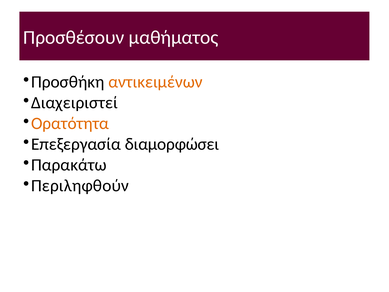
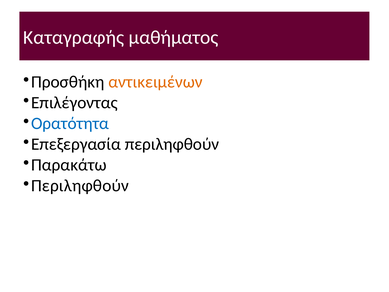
Προσθέσουν: Προσθέσουν -> Καταγραφής
Διαχειριστεί: Διαχειριστεί -> Επιλέγοντας
Ορατότητα colour: orange -> blue
Επεξεργασία διαμορφώσει: διαμορφώσει -> περιληφθούν
